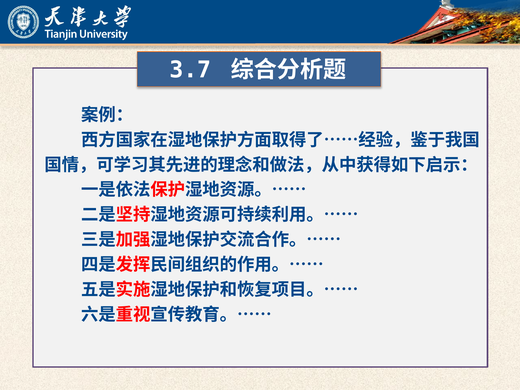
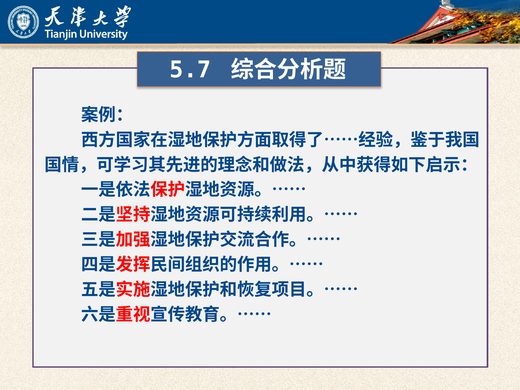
3.7: 3.7 -> 5.7
